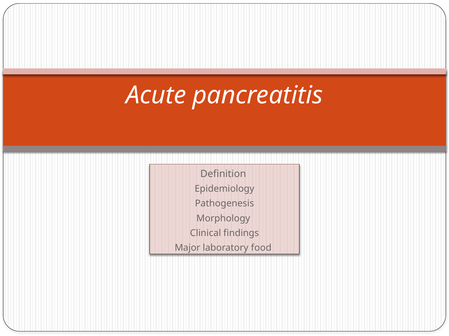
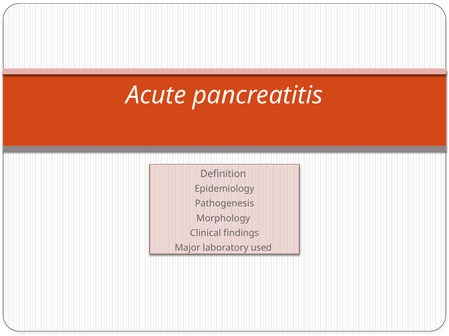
food: food -> used
